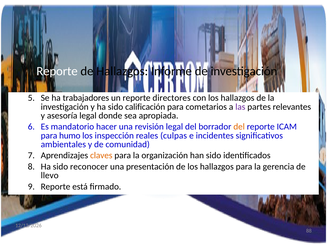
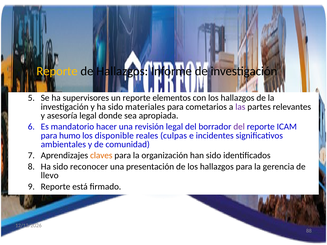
Reporte at (57, 71) colour: white -> yellow
trabajadores: trabajadores -> supervisores
directores: directores -> elementos
calificación: calificación -> materiales
del at (239, 127) colour: orange -> purple
inspección: inspección -> disponible
